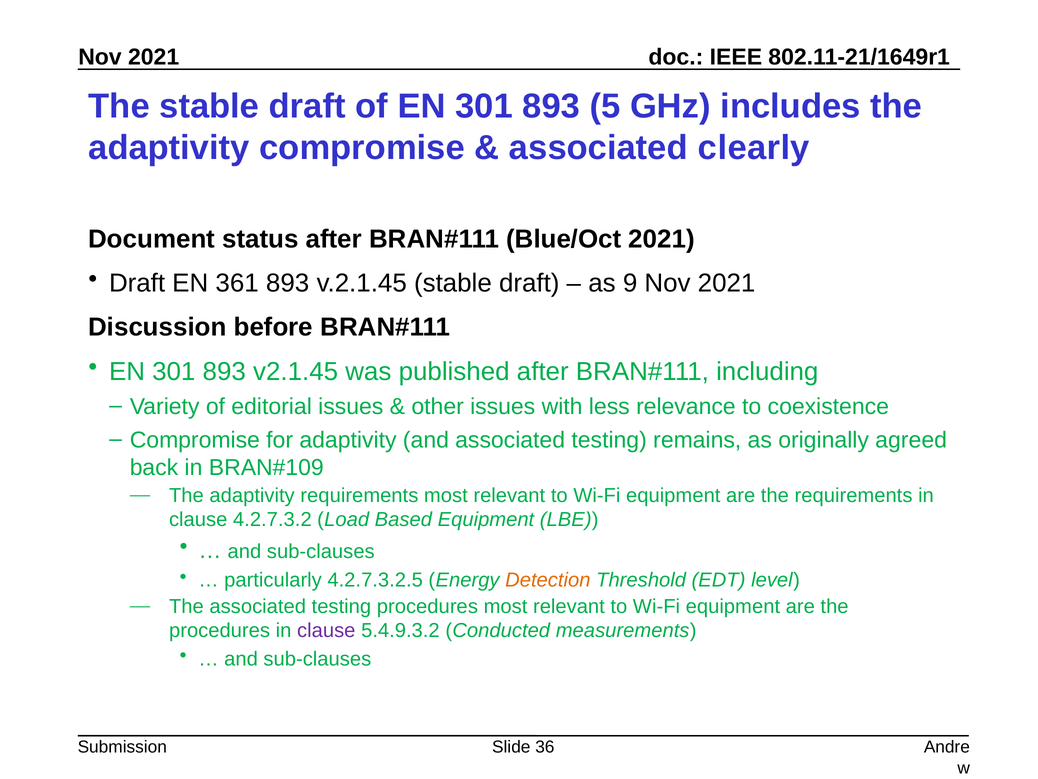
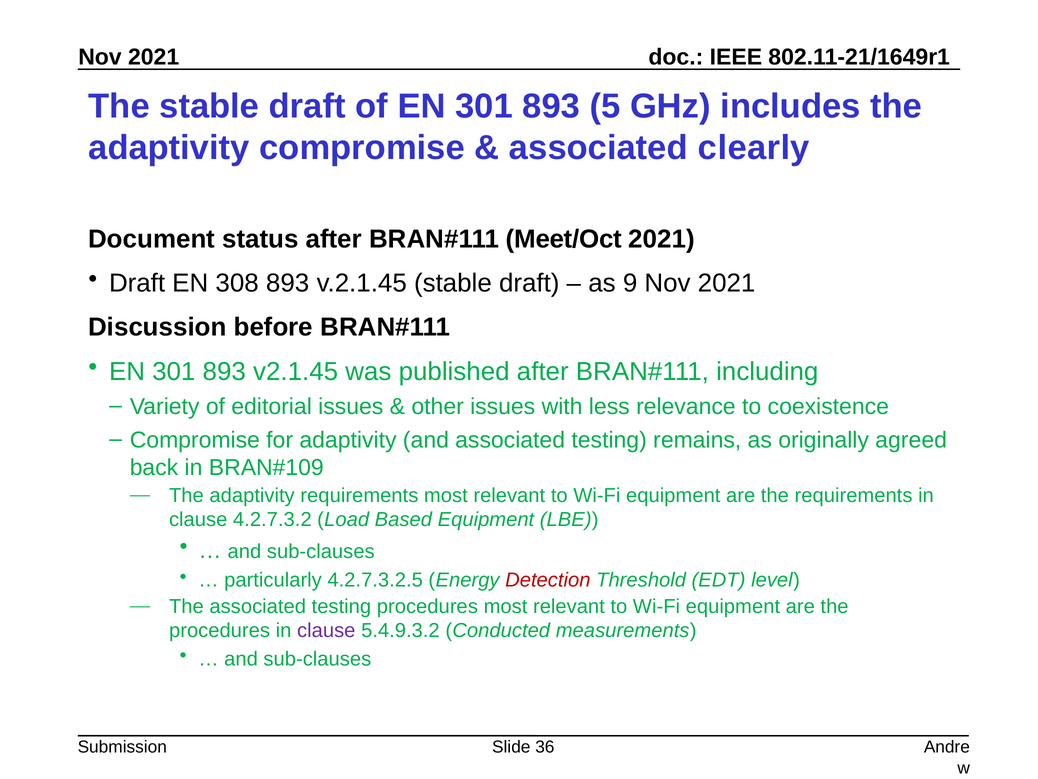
Blue/Oct: Blue/Oct -> Meet/Oct
361: 361 -> 308
Detection colour: orange -> red
